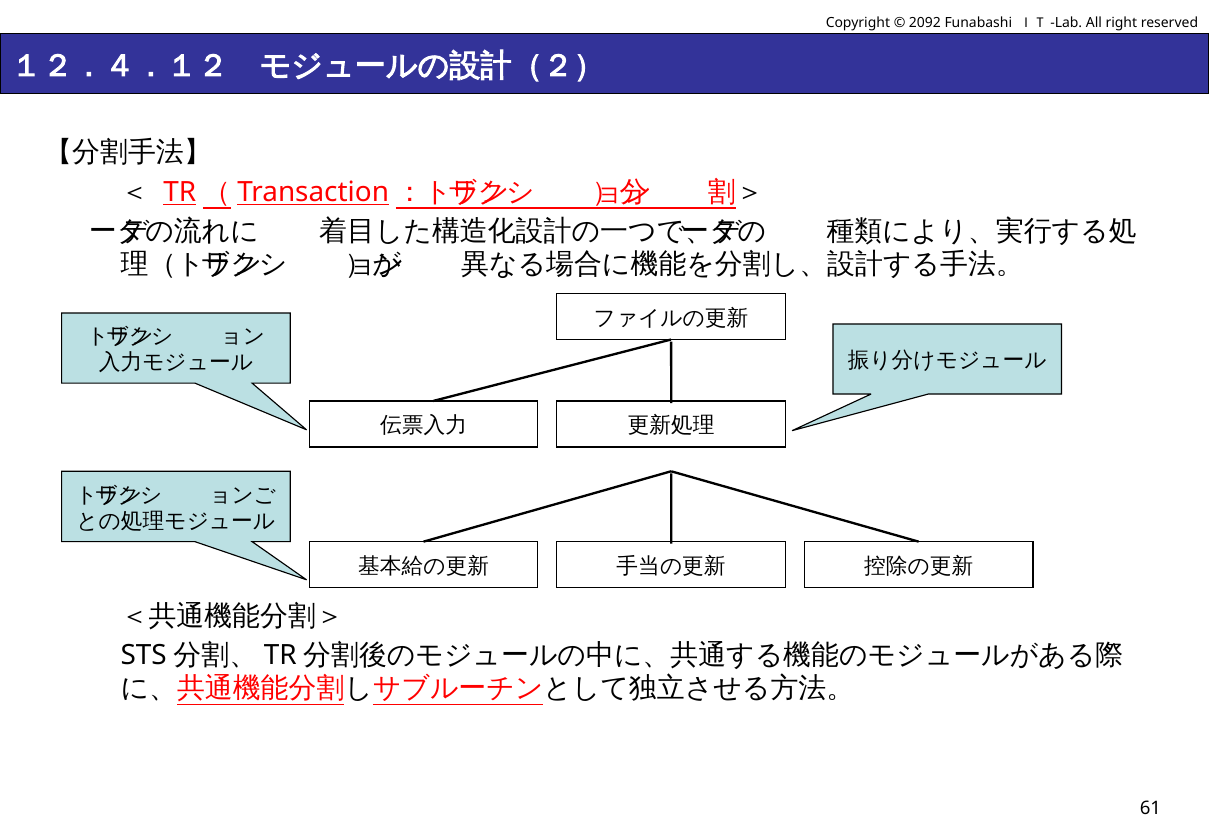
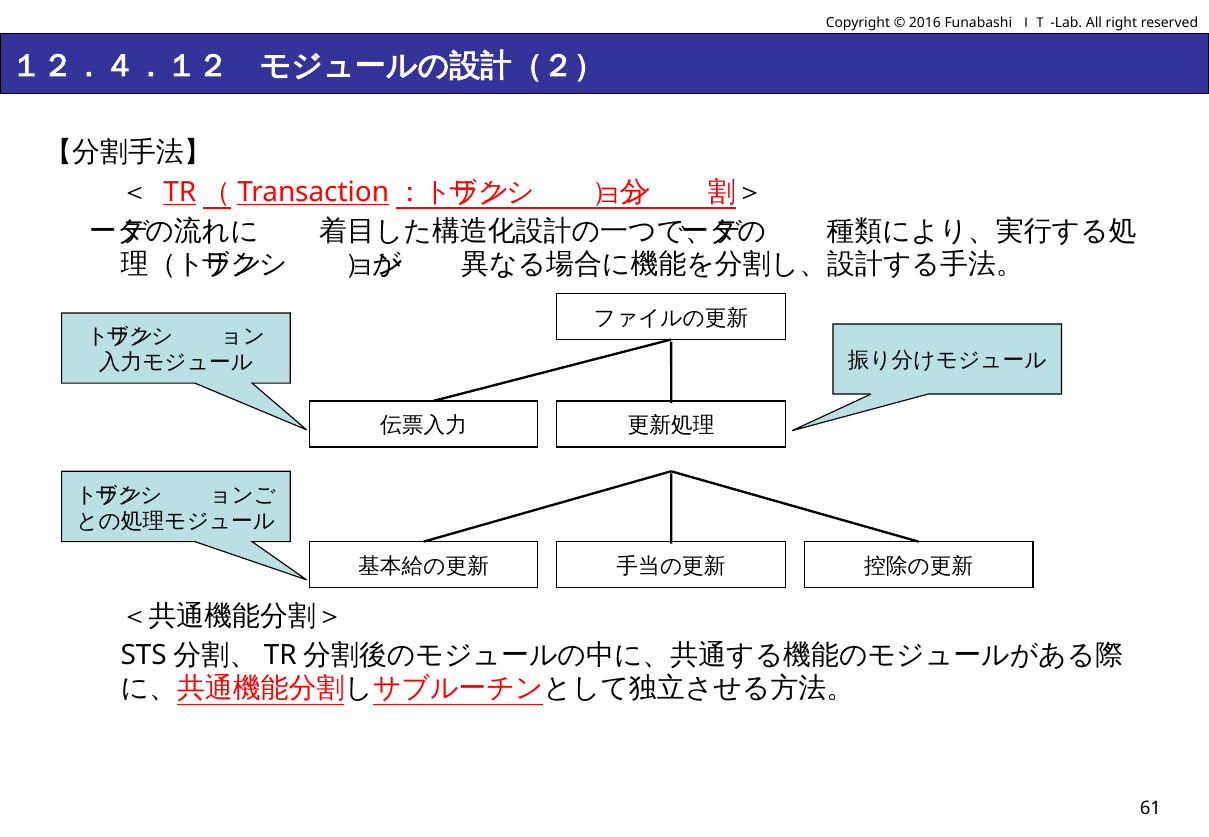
2092: 2092 -> 2016
